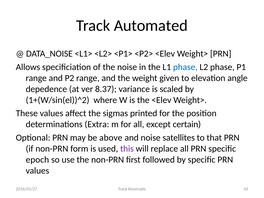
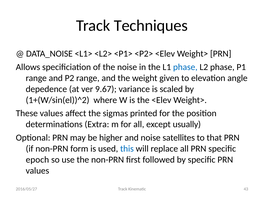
Automated: Automated -> Techniques
8.37: 8.37 -> 9.67
certain: certain -> usually
above: above -> higher
this colour: purple -> blue
